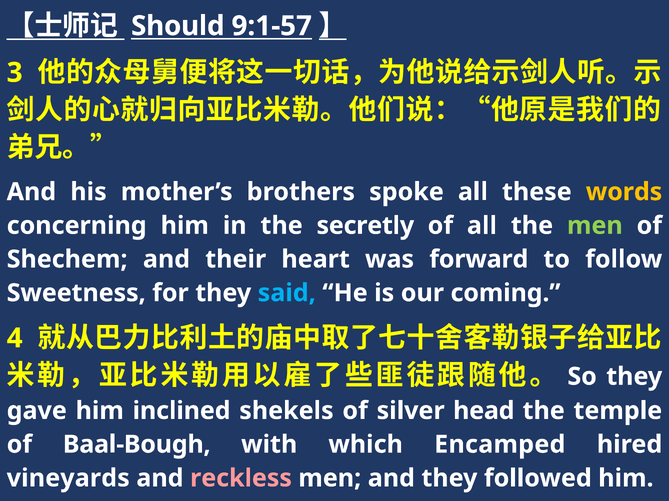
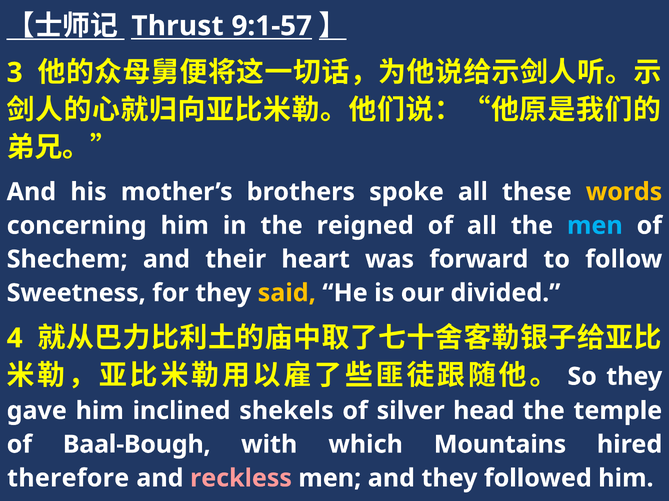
Should: Should -> Thrust
secretly: secretly -> reigned
men at (595, 226) colour: light green -> light blue
said colour: light blue -> yellow
coming: coming -> divided
Encamped: Encamped -> Mountains
vineyards: vineyards -> therefore
